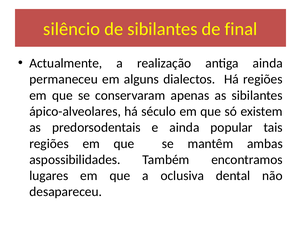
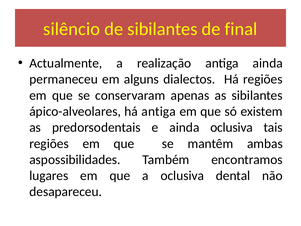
há século: século -> antiga
ainda popular: popular -> oclusiva
